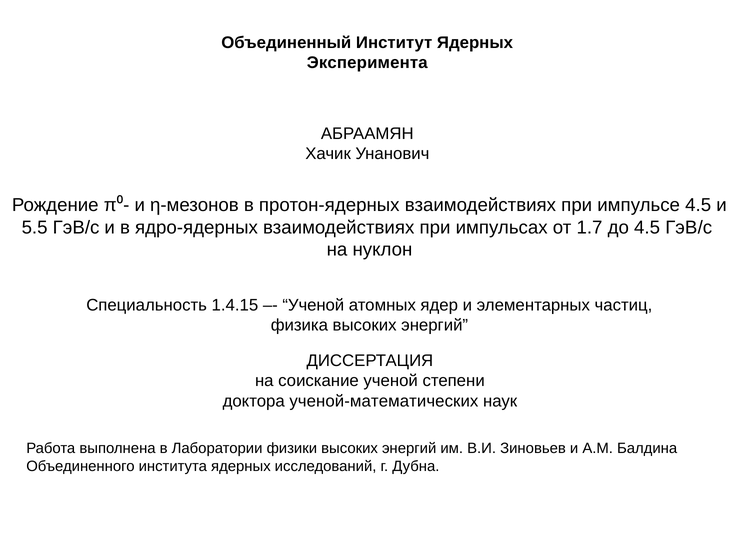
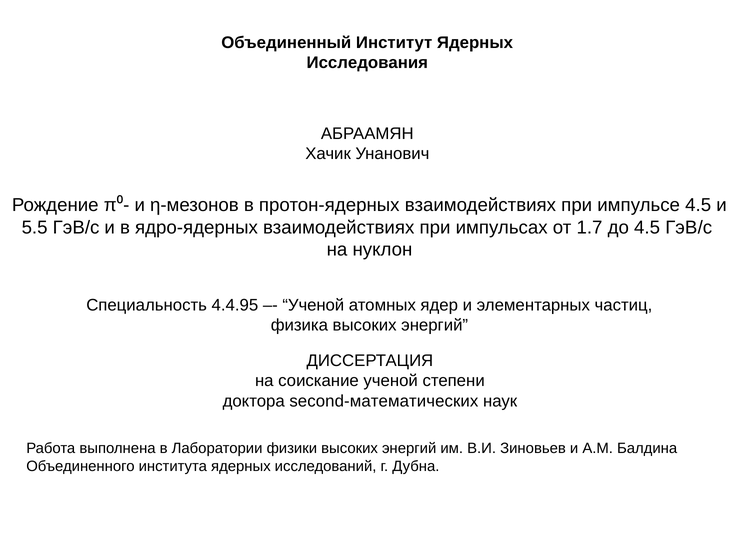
Эксперимента: Эксперимента -> Исследования
1.4.15: 1.4.15 -> 4.4.95
ученой-математических: ученой-математических -> second-математических
